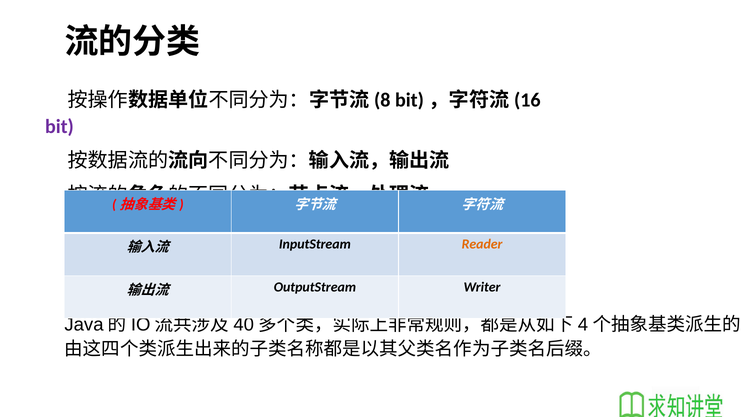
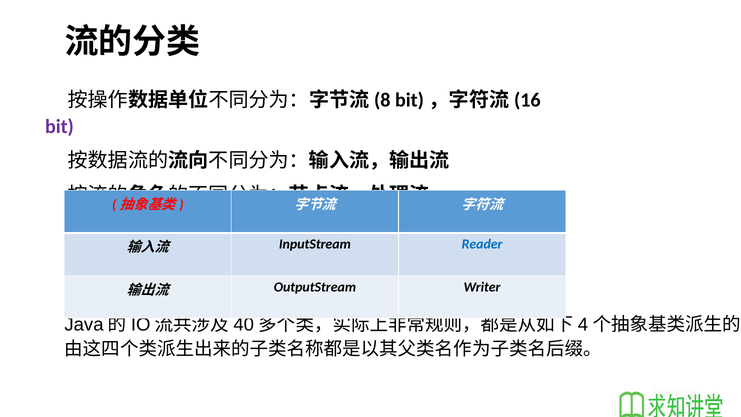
Reader colour: orange -> blue
